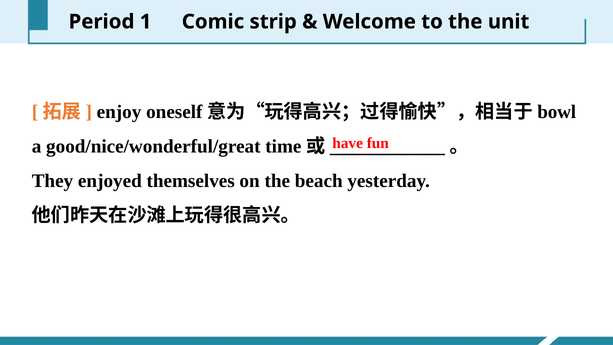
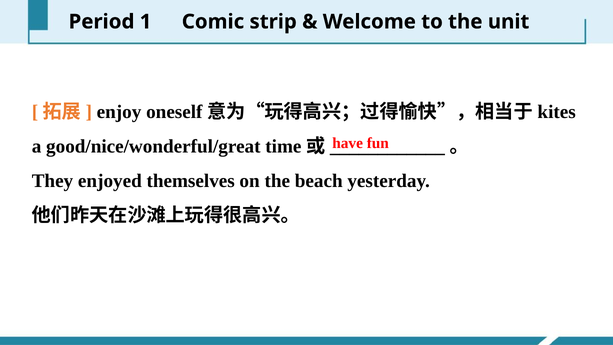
bowl: bowl -> kites
